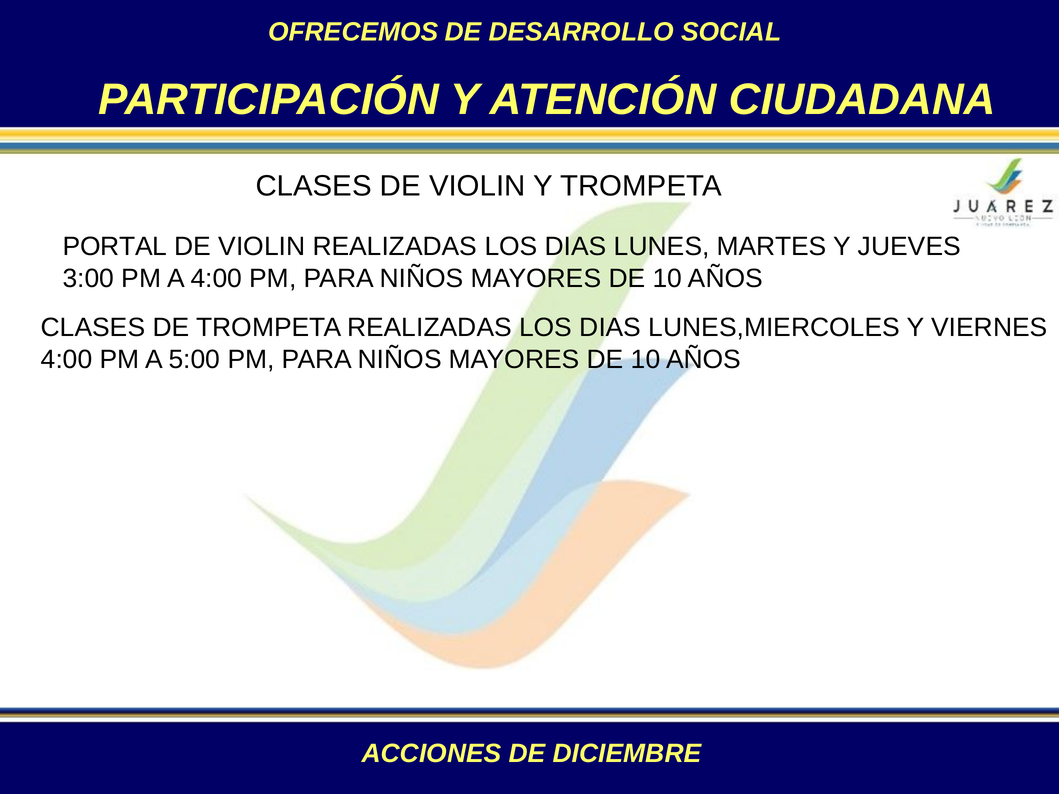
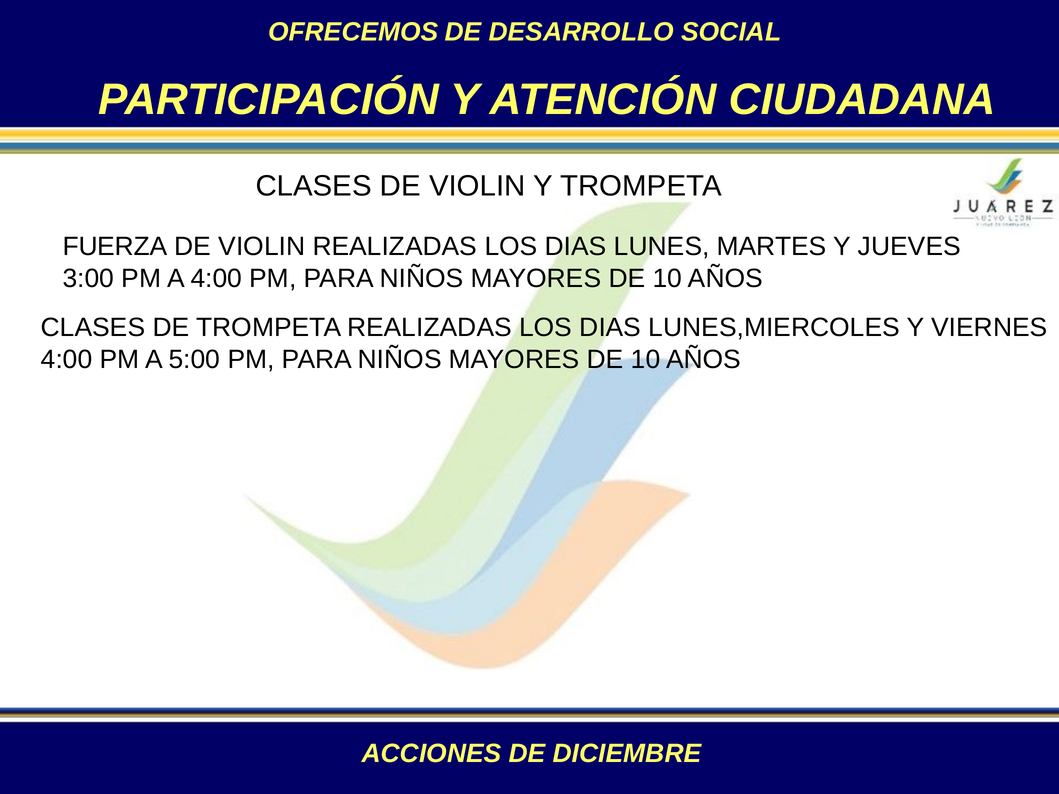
PORTAL: PORTAL -> FUERZA
